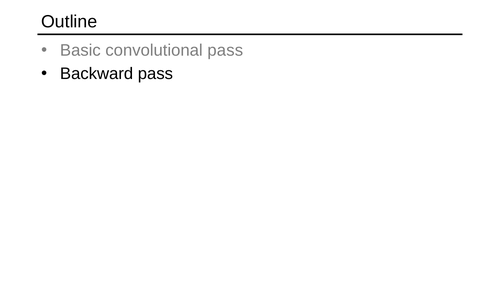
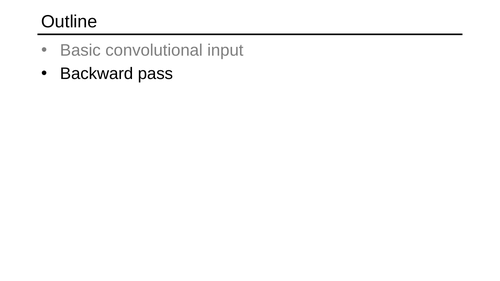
convolutional pass: pass -> input
